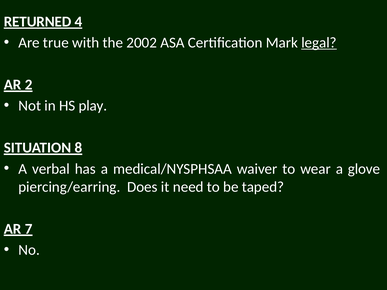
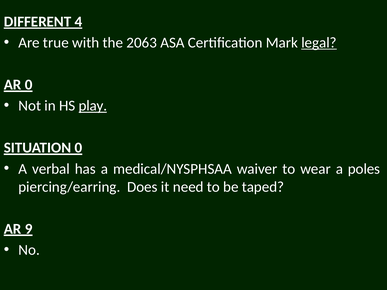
RETURNED: RETURNED -> DIFFERENT
2002: 2002 -> 2063
AR 2: 2 -> 0
play underline: none -> present
SITUATION 8: 8 -> 0
glove: glove -> poles
7: 7 -> 9
